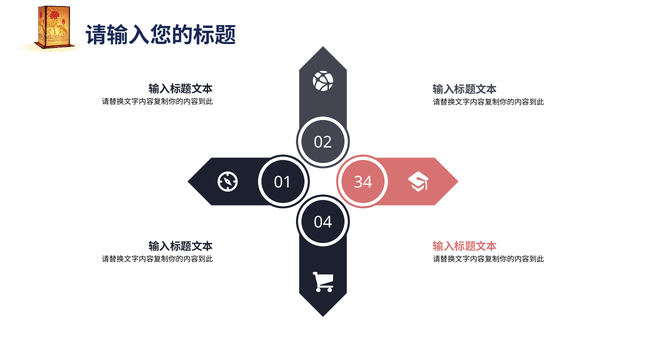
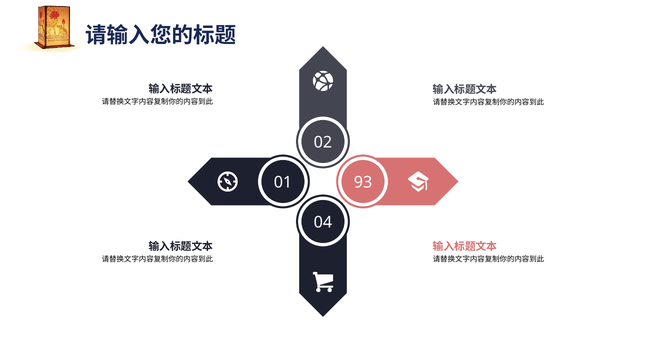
34: 34 -> 93
